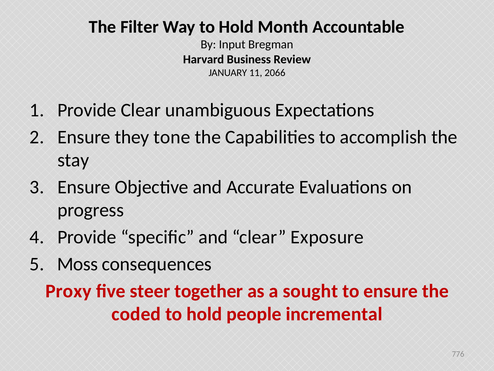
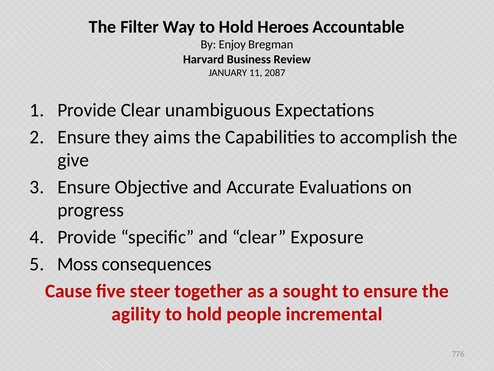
Month: Month -> Heroes
Input: Input -> Enjoy
2066: 2066 -> 2087
tone: tone -> aims
stay: stay -> give
Proxy: Proxy -> Cause
coded: coded -> agility
